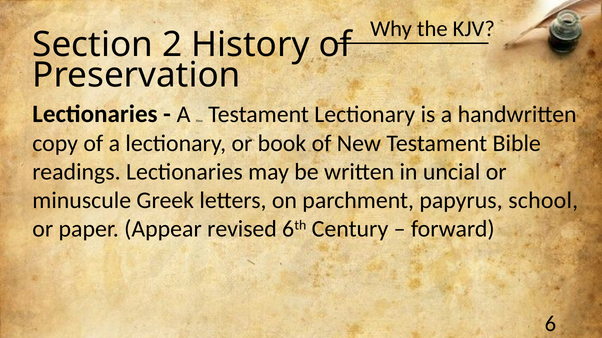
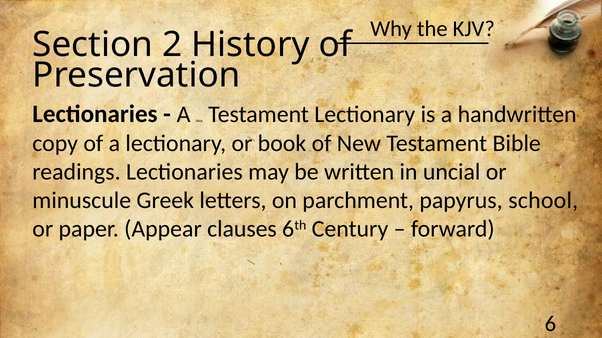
revised: revised -> clauses
